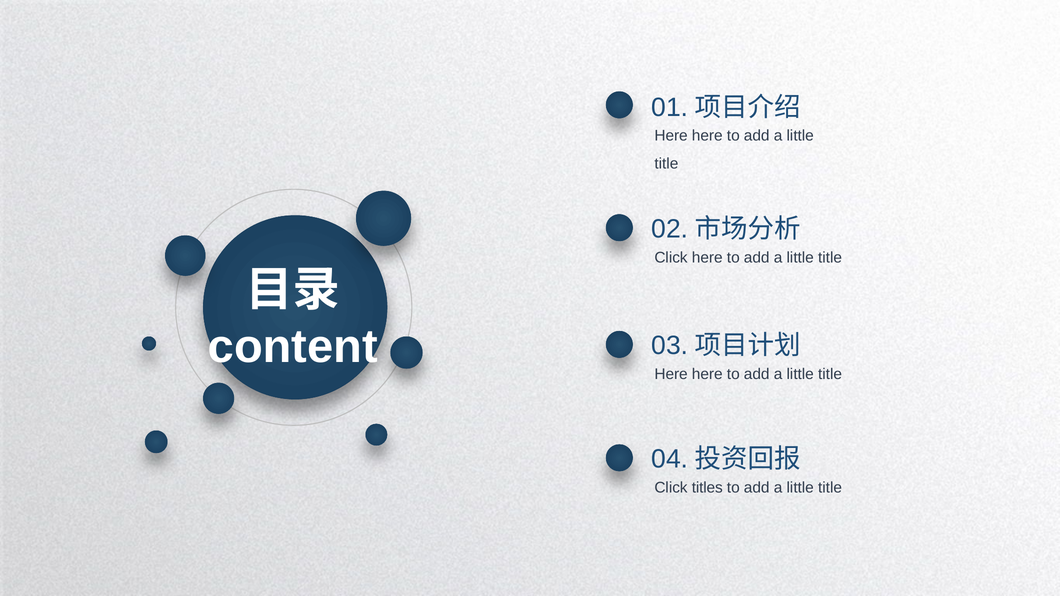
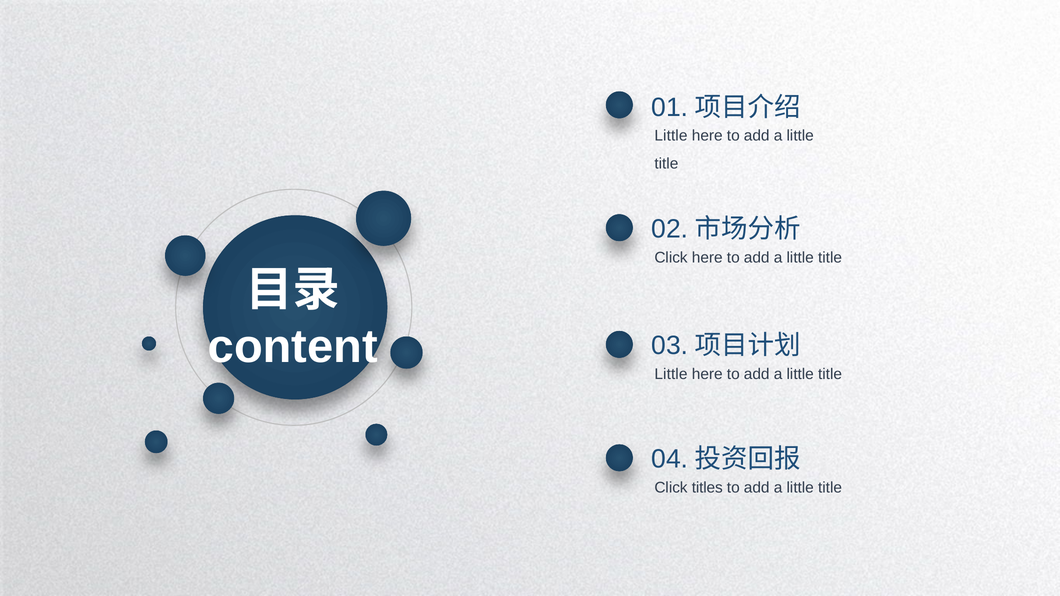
Here at (671, 136): Here -> Little
Here at (671, 374): Here -> Little
